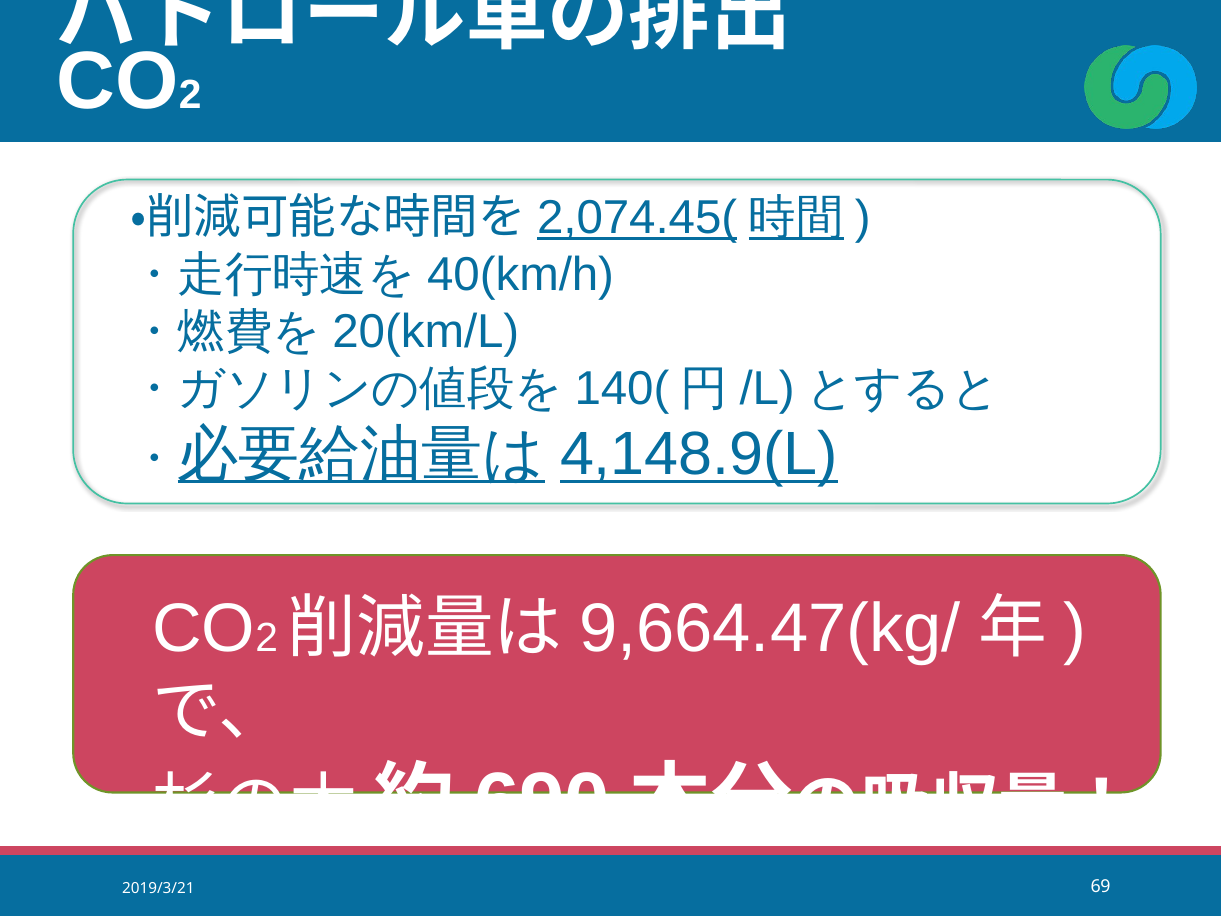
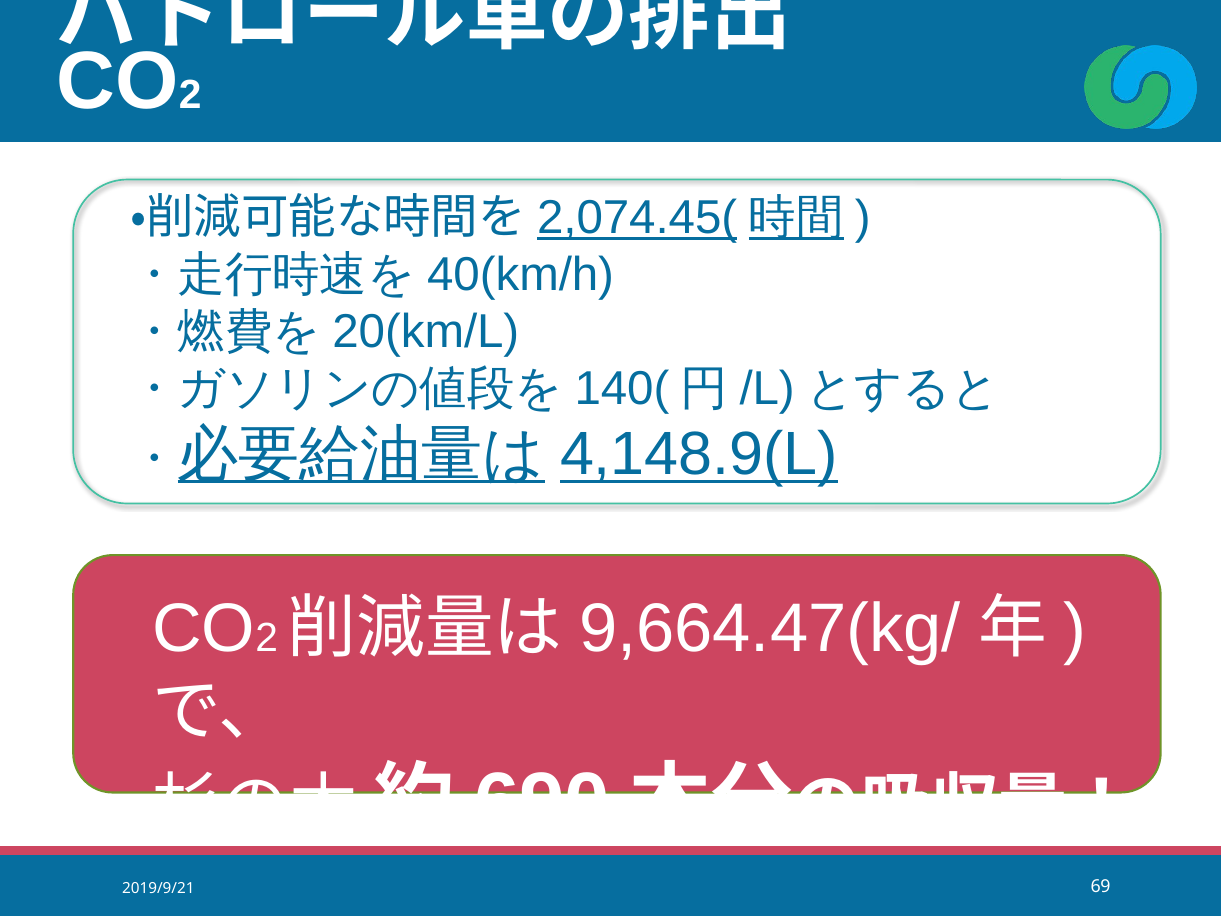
2019/3/21: 2019/3/21 -> 2019/9/21
